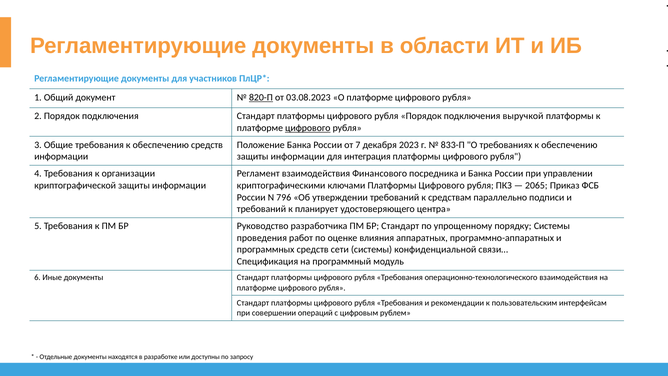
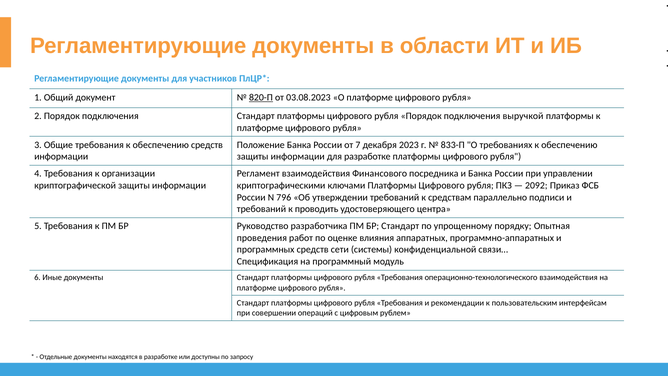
цифрового at (308, 128) underline: present -> none
для интеграция: интеграция -> разработке
2065: 2065 -> 2092
планирует: планирует -> проводить
порядку Системы: Системы -> Опытная
